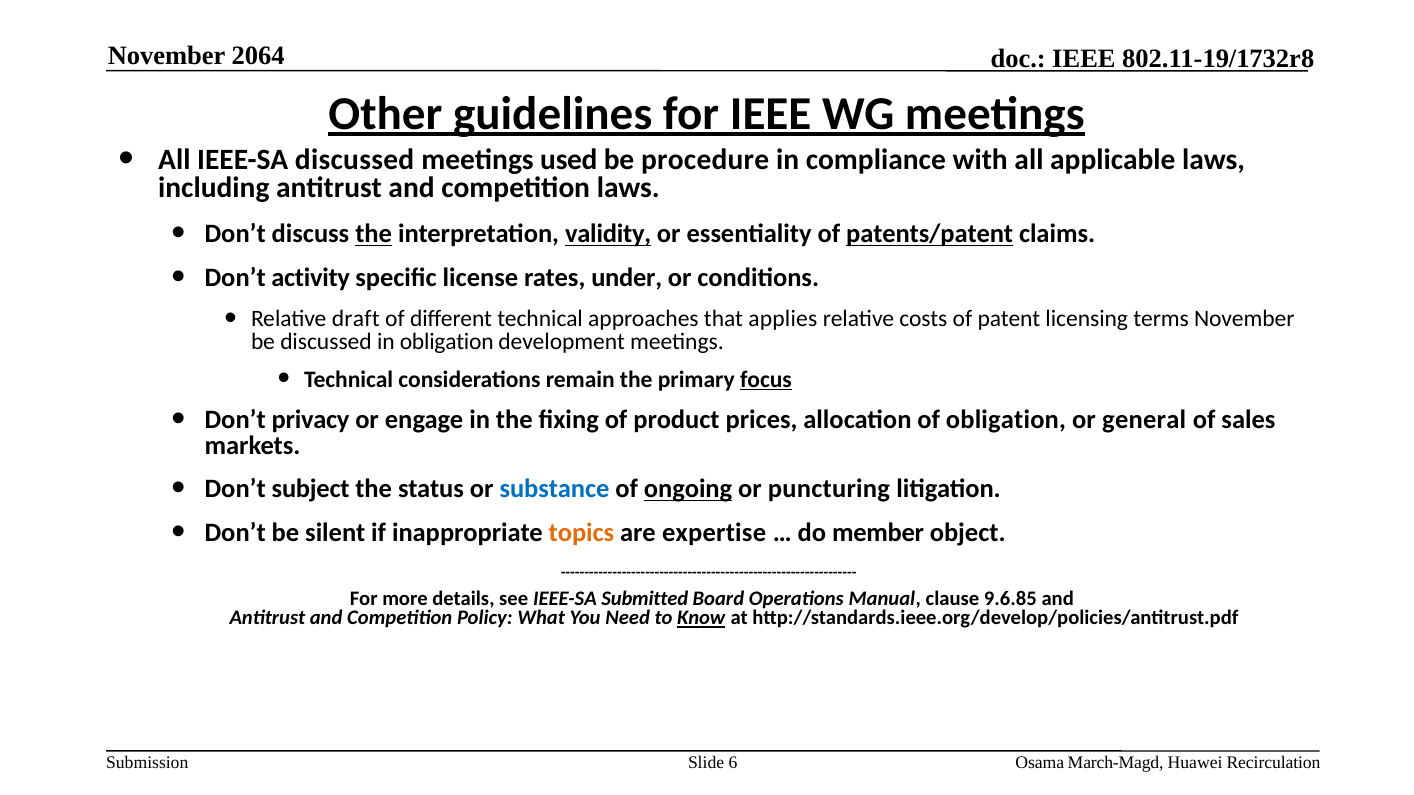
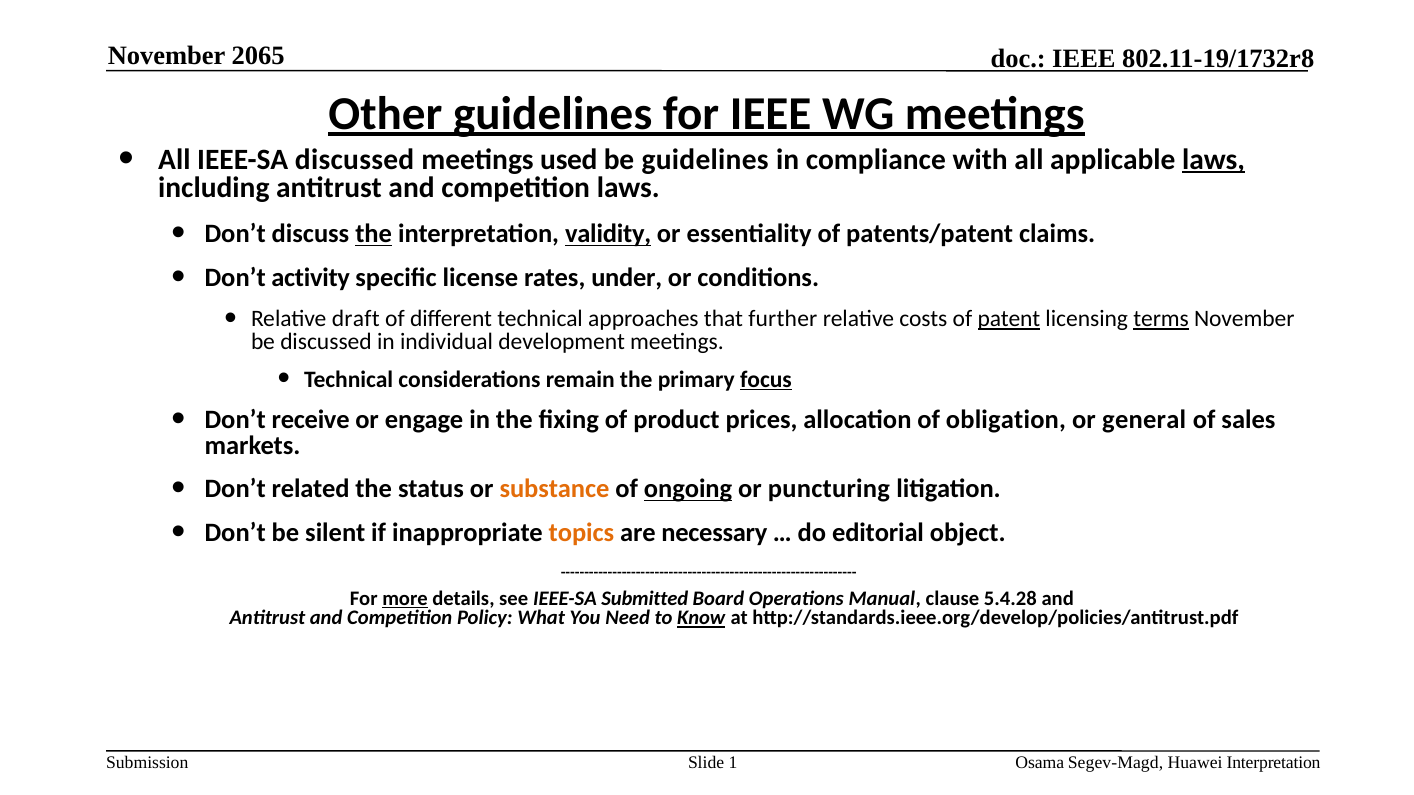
2064: 2064 -> 2065
be procedure: procedure -> guidelines
laws at (1214, 160) underline: none -> present
patents/patent underline: present -> none
applies: applies -> further
patent underline: none -> present
terms underline: none -> present
in obligation: obligation -> individual
privacy: privacy -> receive
subject: subject -> related
substance colour: blue -> orange
expertise: expertise -> necessary
member: member -> editorial
more underline: none -> present
9.6.85: 9.6.85 -> 5.4.28
6: 6 -> 1
March-Magd: March-Magd -> Segev-Magd
Huawei Recirculation: Recirculation -> Interpretation
